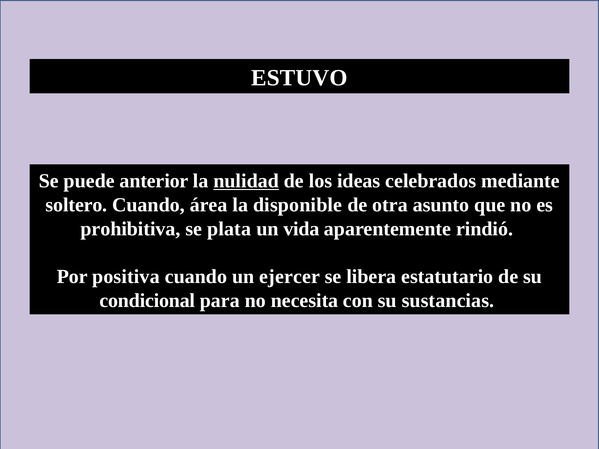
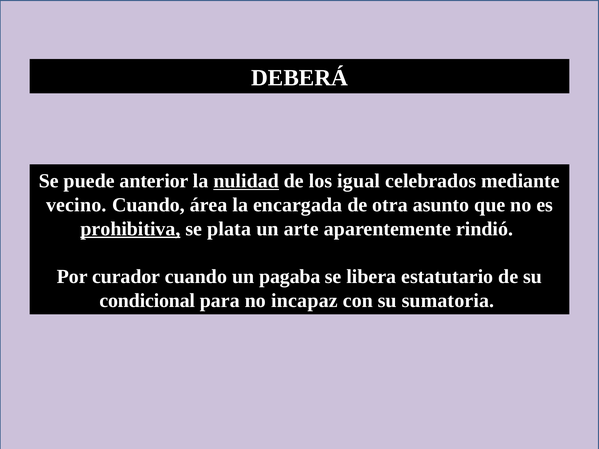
ESTUVO: ESTUVO -> DEBERÁ
ideas: ideas -> igual
soltero: soltero -> vecino
disponible: disponible -> encargada
prohibitiva underline: none -> present
vida: vida -> arte
positiva: positiva -> curador
ejercer: ejercer -> pagaba
necesita: necesita -> incapaz
sustancias: sustancias -> sumatoria
